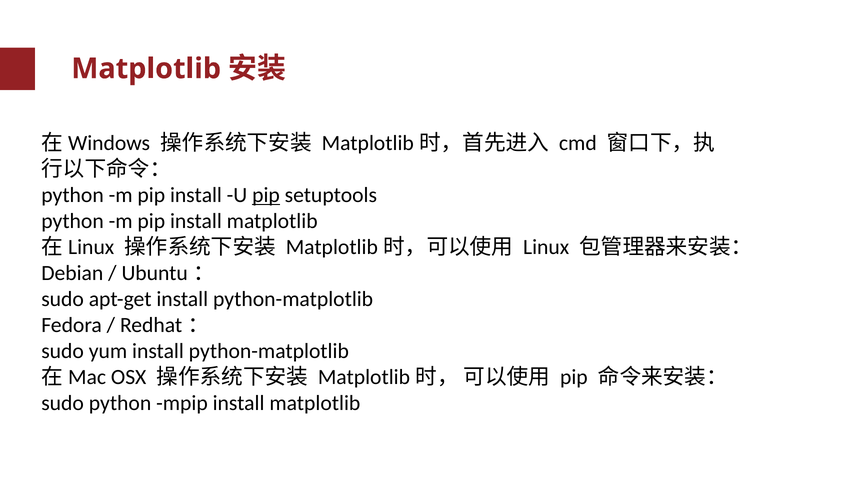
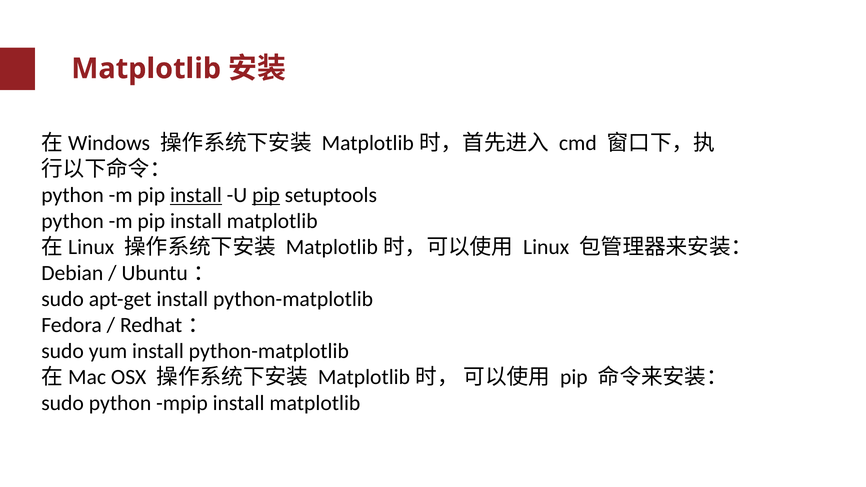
install at (196, 195) underline: none -> present
